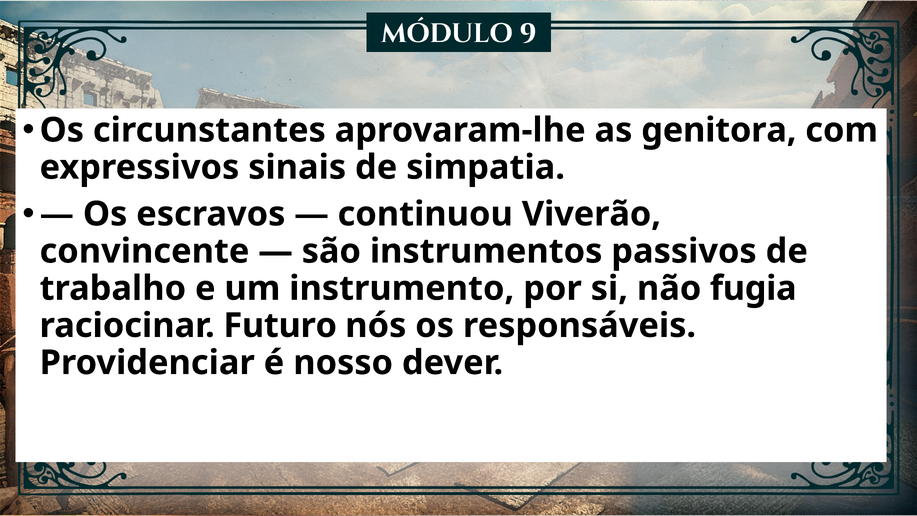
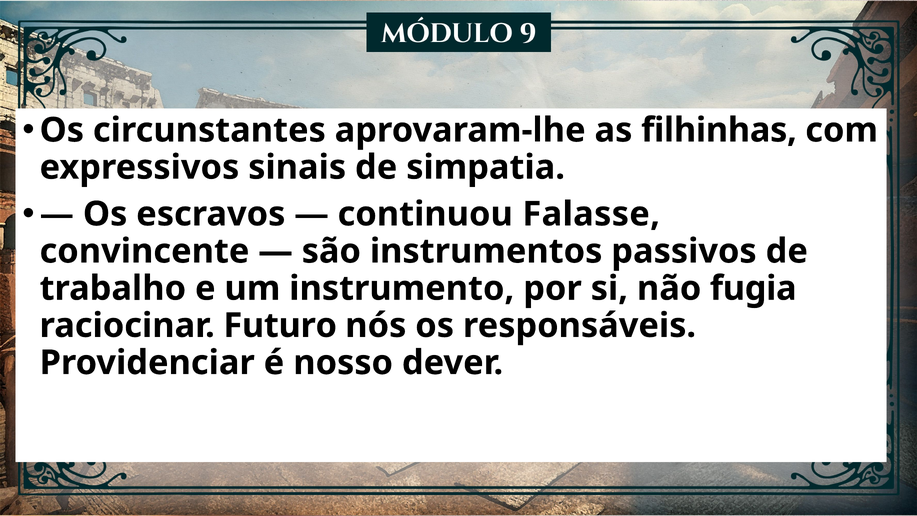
genitora: genitora -> filhinhas
Viverão: Viverão -> Falasse
